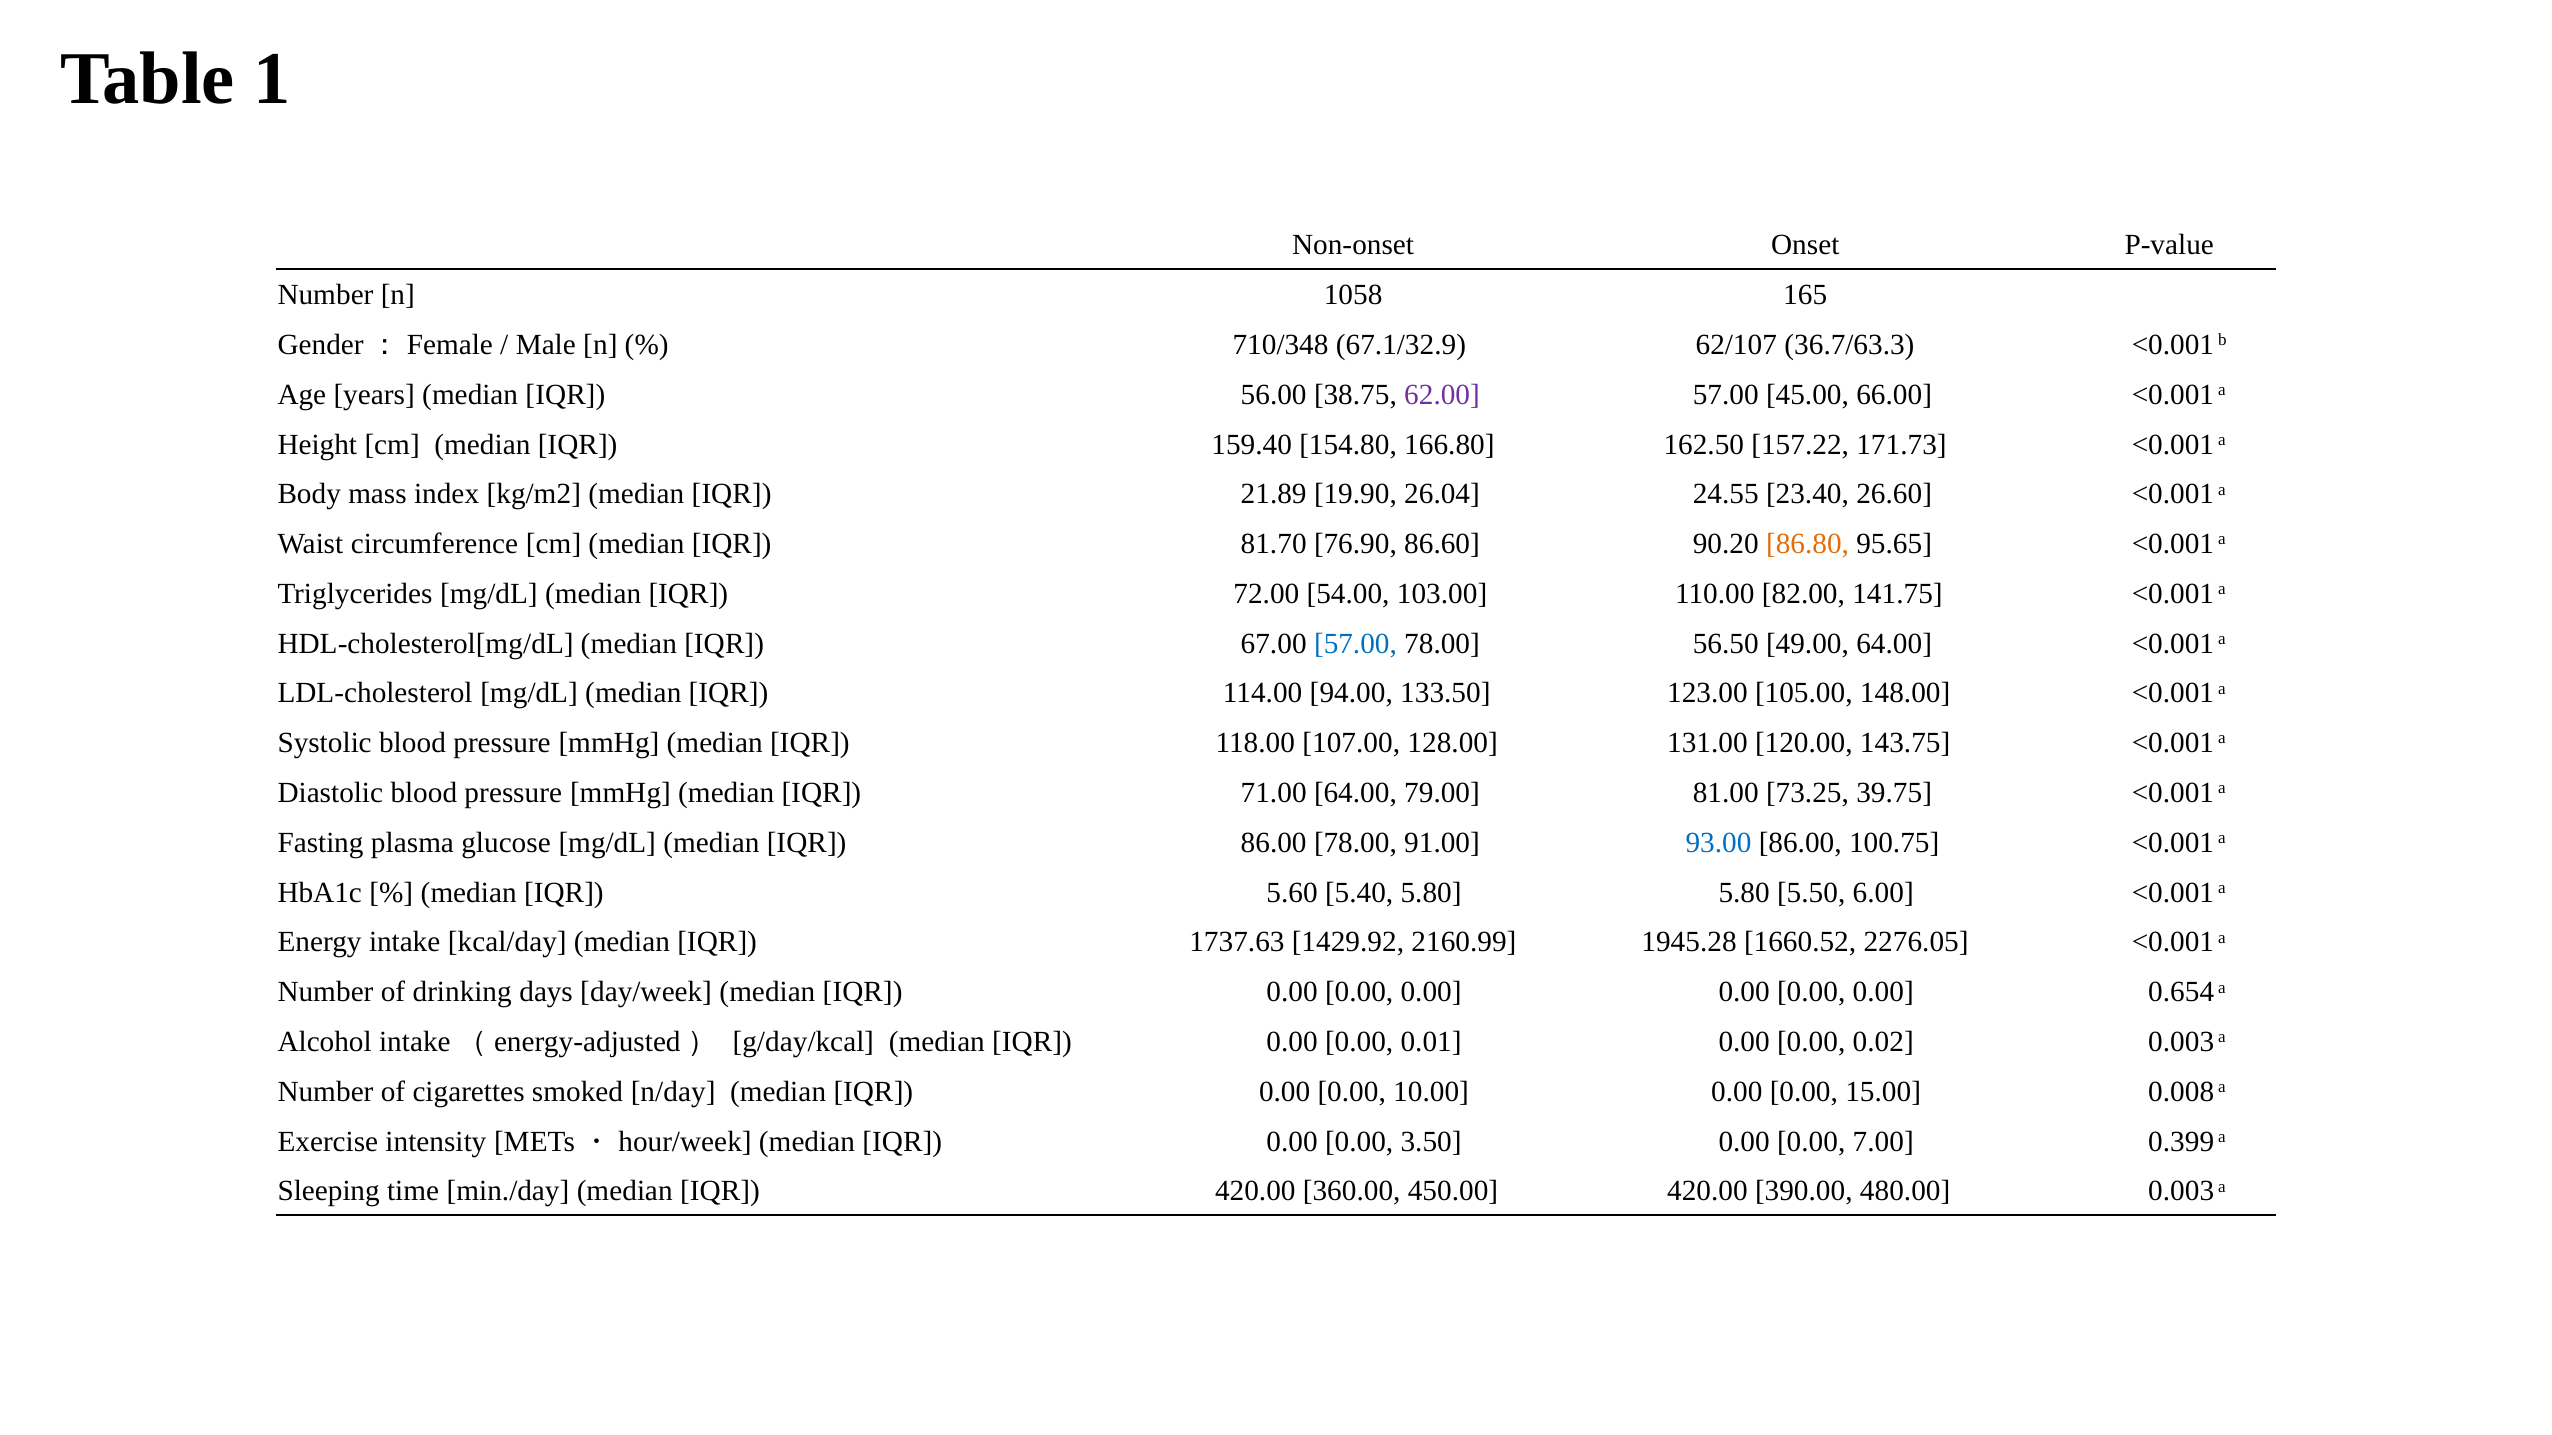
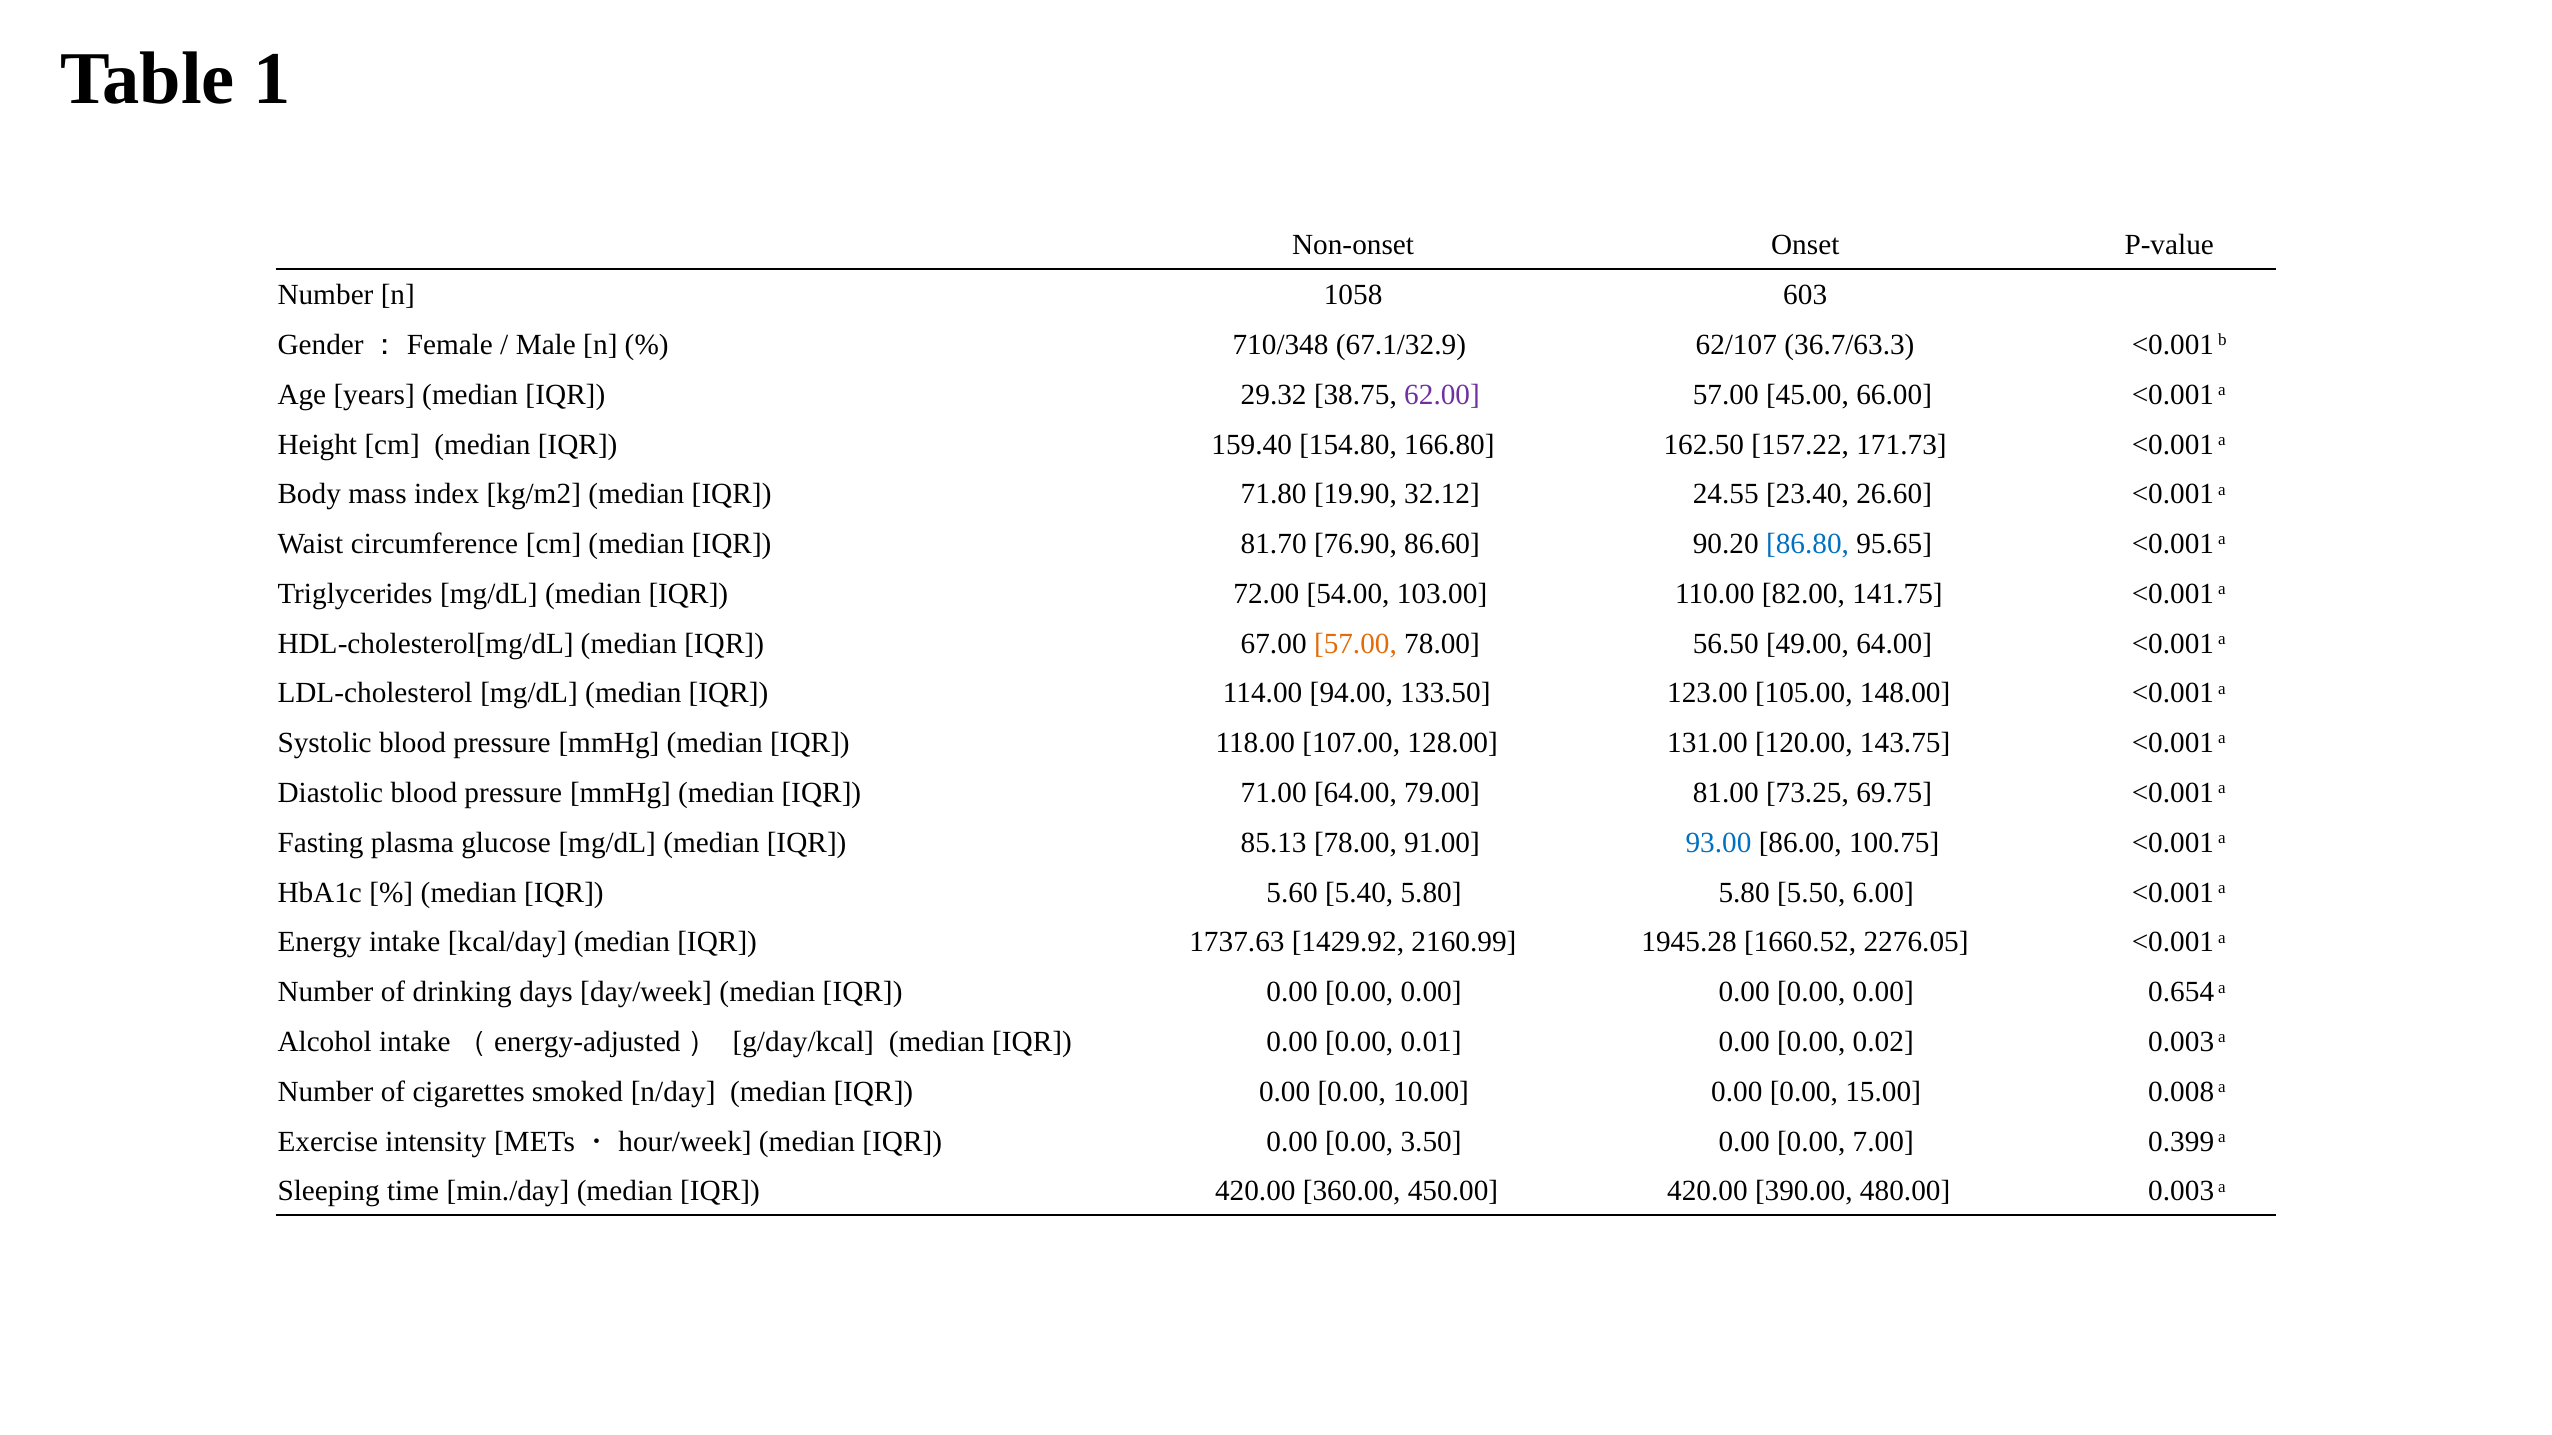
165: 165 -> 603
56.00: 56.00 -> 29.32
21.89: 21.89 -> 71.80
26.04: 26.04 -> 32.12
86.80 colour: orange -> blue
57.00 at (1355, 644) colour: blue -> orange
39.75: 39.75 -> 69.75
IQR 86.00: 86.00 -> 85.13
